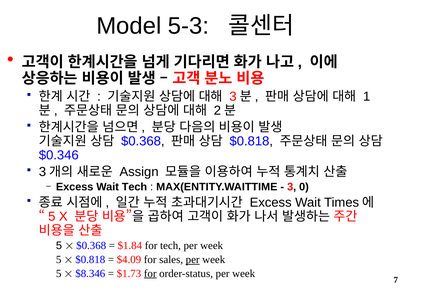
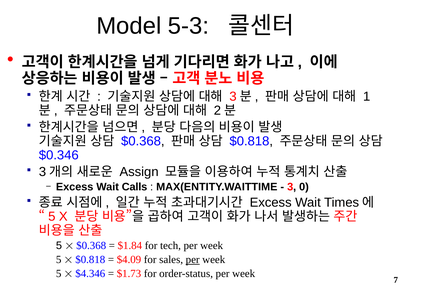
Wait Tech: Tech -> Calls
$8.346: $8.346 -> $4.346
for at (150, 273) underline: present -> none
